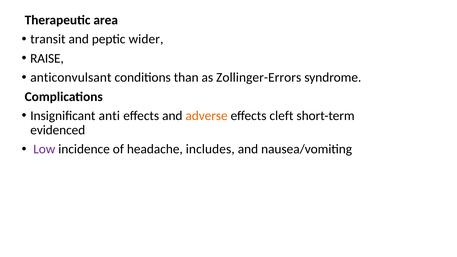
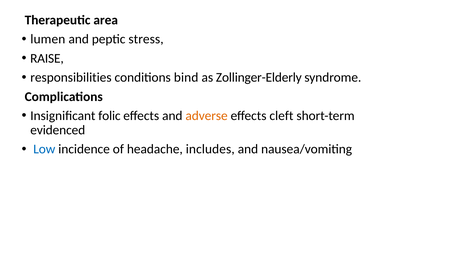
transit: transit -> lumen
wider: wider -> stress
anticonvulsant: anticonvulsant -> responsibilities
than: than -> bind
Zollinger-Errors: Zollinger-Errors -> Zollinger-Elderly
anti: anti -> folic
Low colour: purple -> blue
